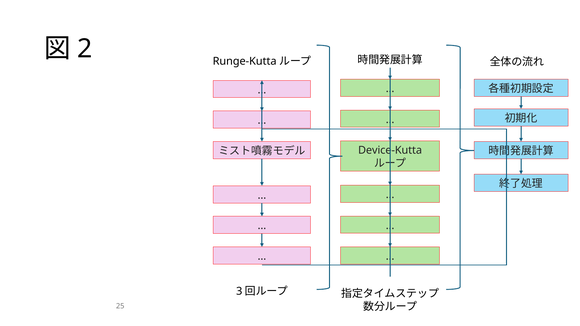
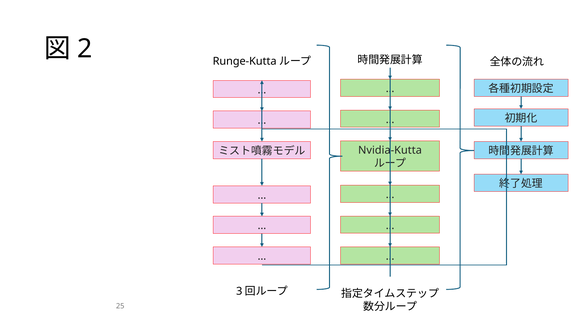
Device-Kutta: Device-Kutta -> Nvidia-Kutta
